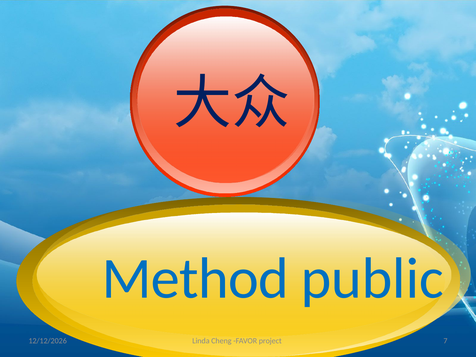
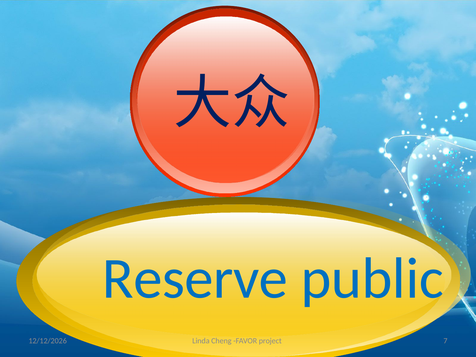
Method: Method -> Reserve
